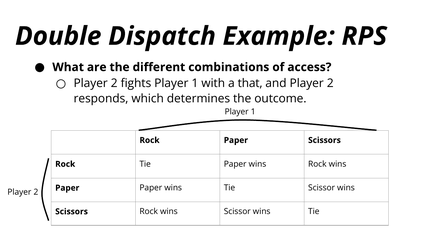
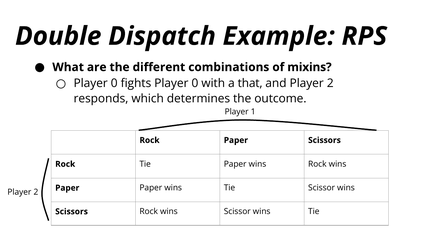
access: access -> mixins
2 at (114, 83): 2 -> 0
fights Player 1: 1 -> 0
